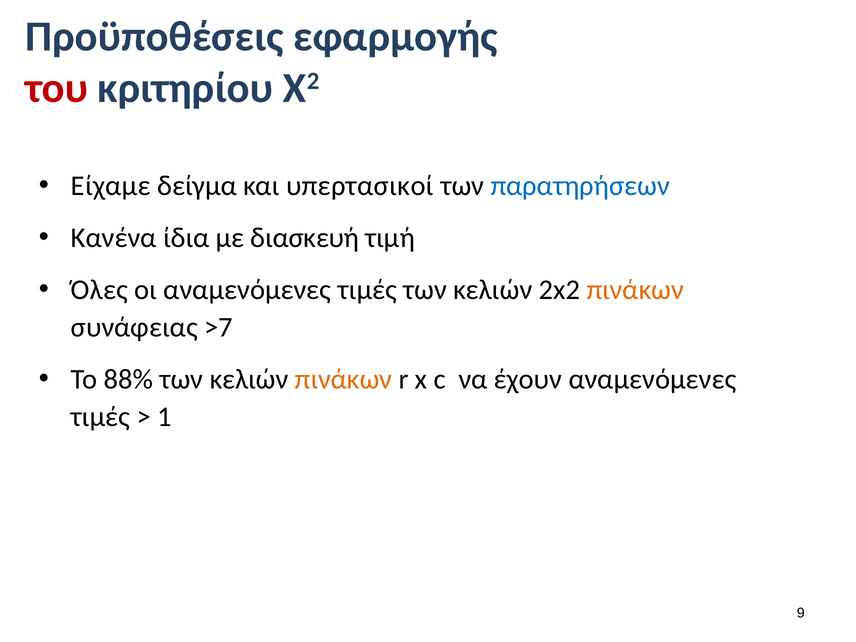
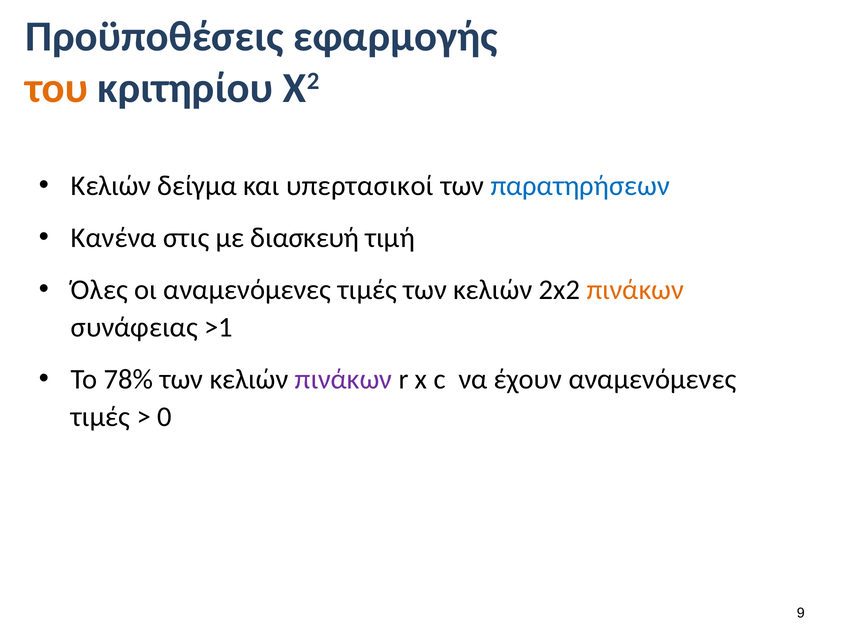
του colour: red -> orange
Είχαμε at (111, 186): Είχαμε -> Κελιών
ίδια: ίδια -> στις
>7: >7 -> >1
88%: 88% -> 78%
πινάκων at (344, 379) colour: orange -> purple
1: 1 -> 0
